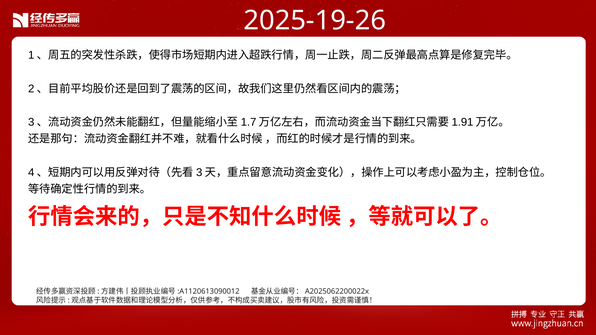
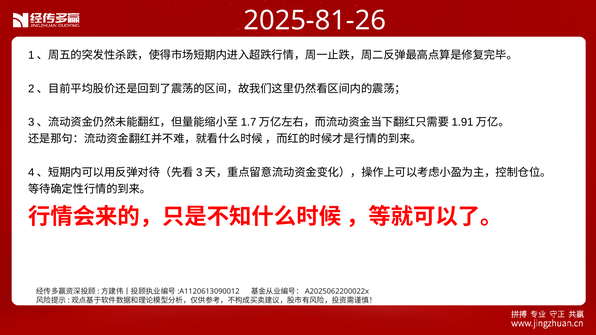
2025-19-26: 2025-19-26 -> 2025-81-26
